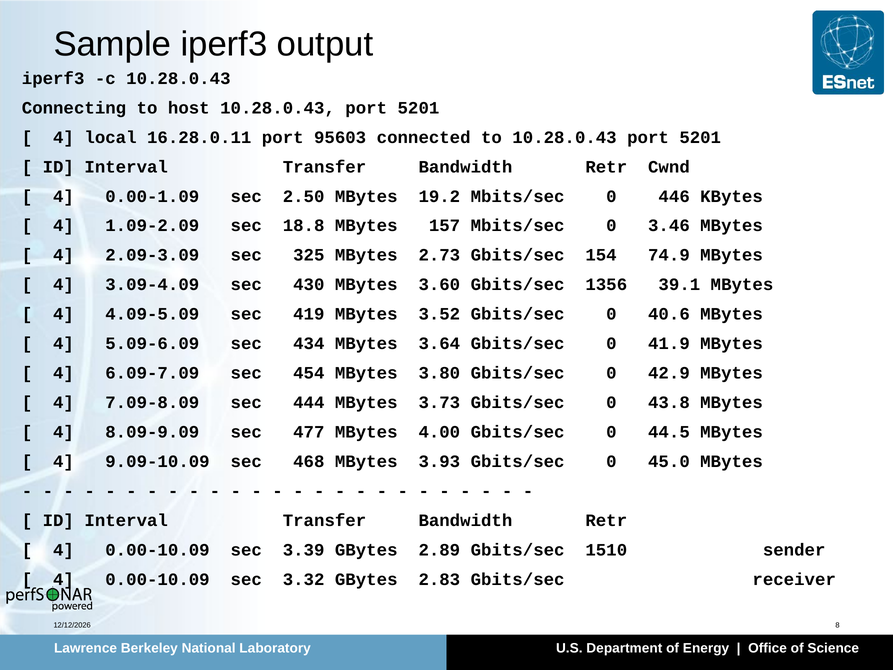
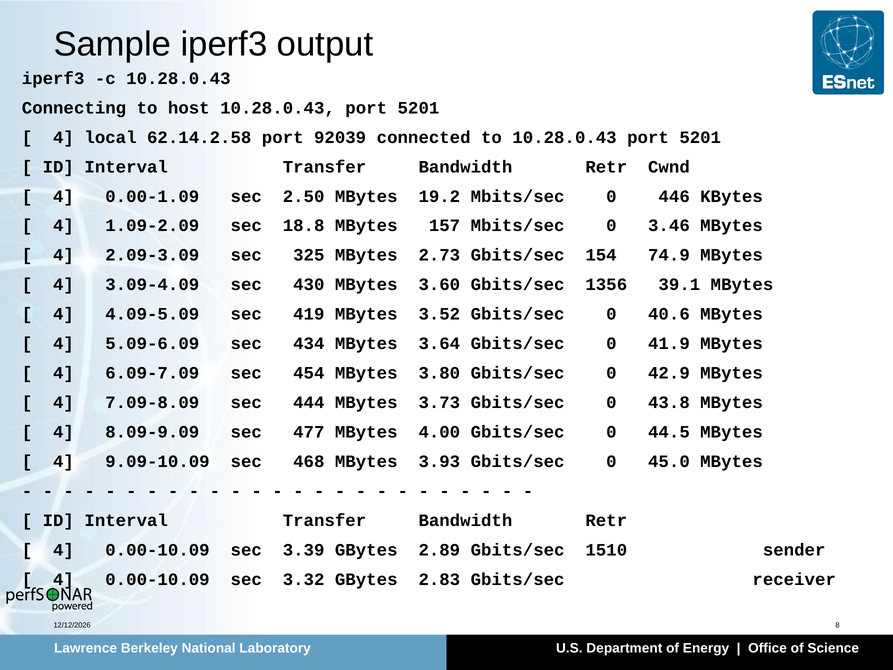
16.28.0.11: 16.28.0.11 -> 62.14.2.58
95603: 95603 -> 92039
